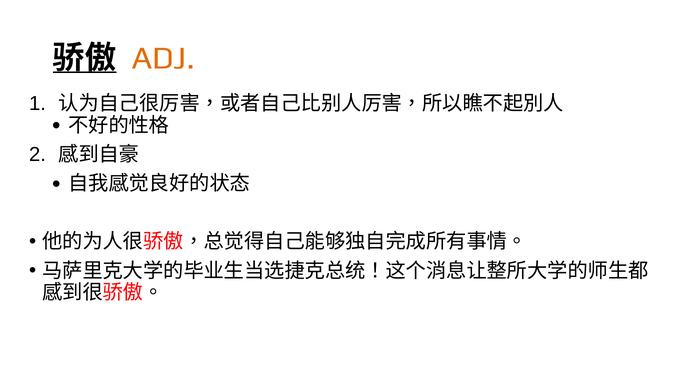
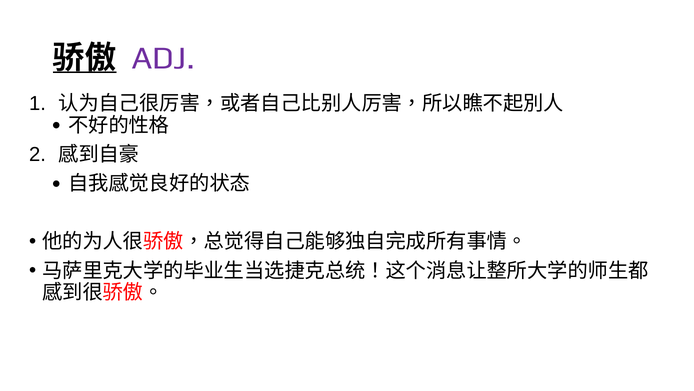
ADJ colour: orange -> purple
